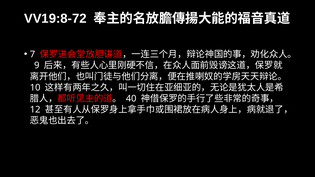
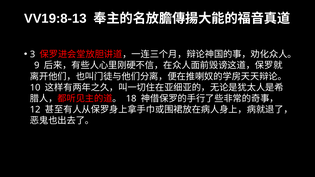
VV19:8-72: VV19:8-72 -> VV19:8-13
7: 7 -> 3
40: 40 -> 18
